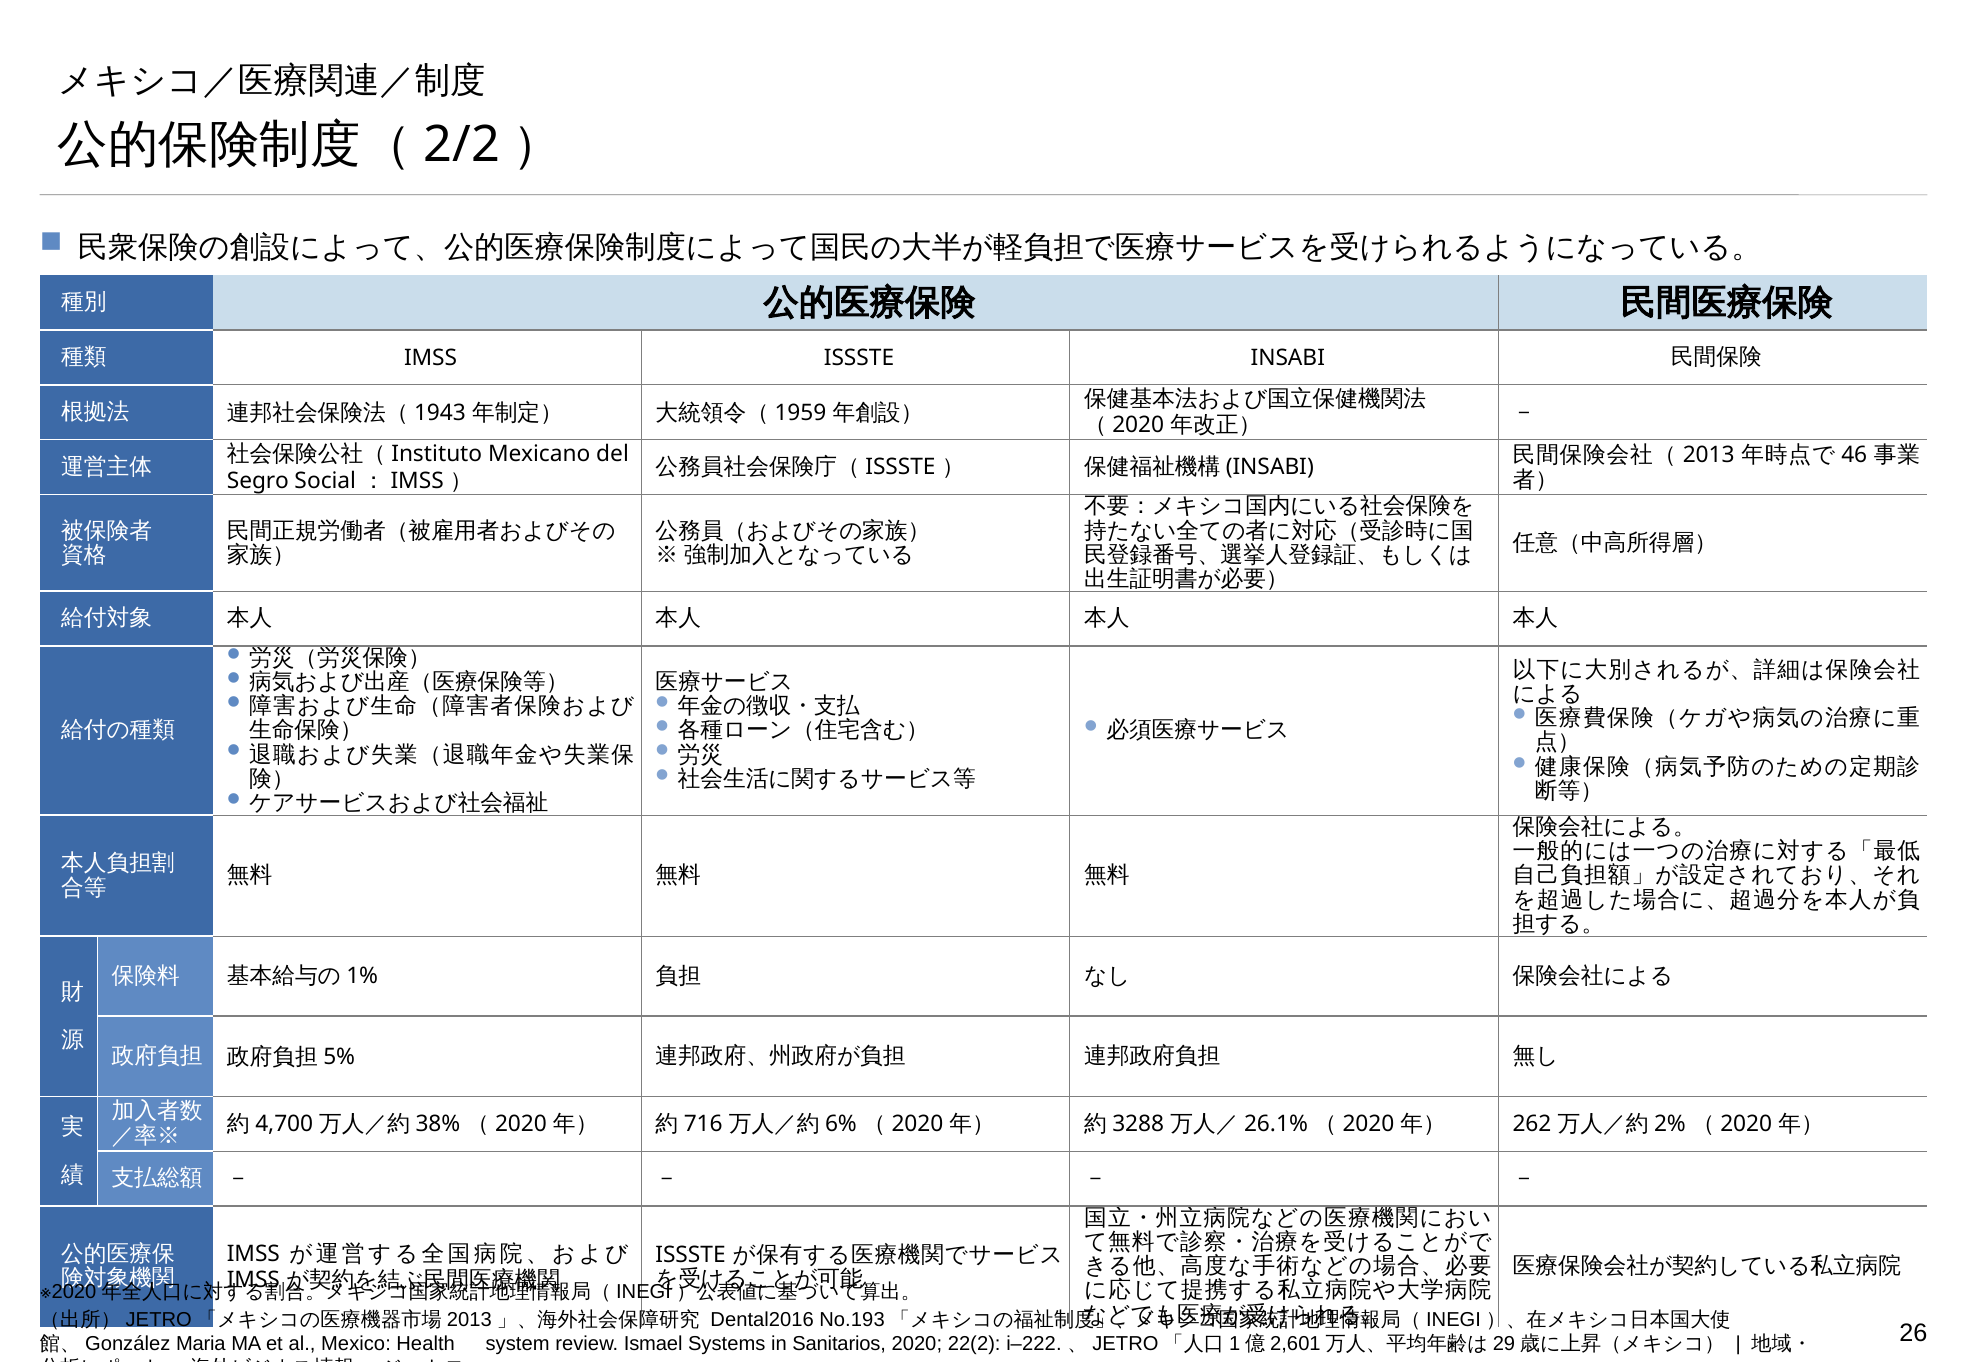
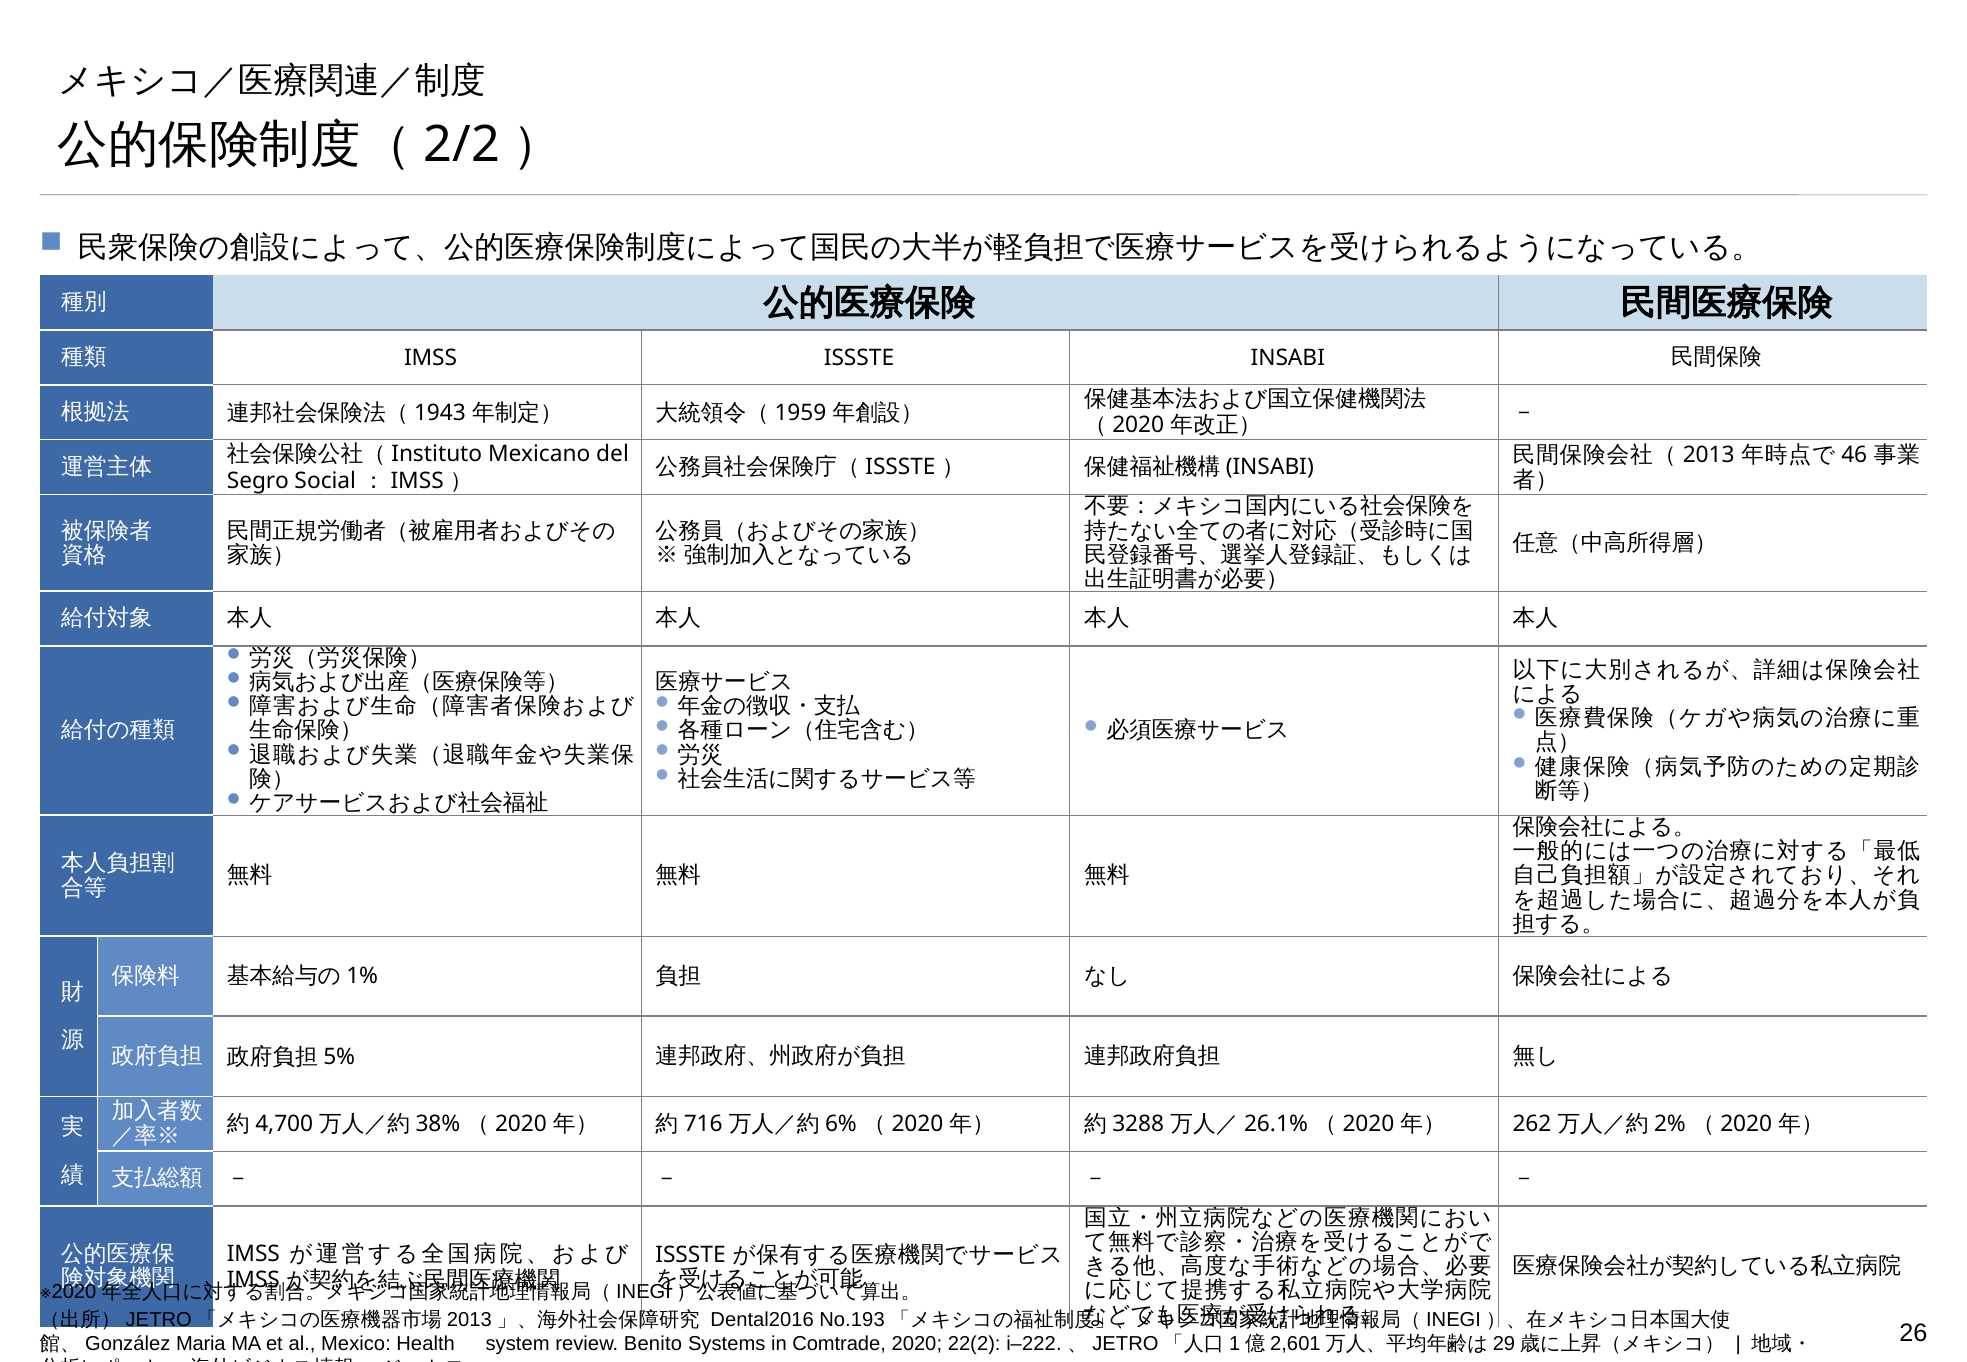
Ismael: Ismael -> Benito
Sanitarios: Sanitarios -> Comtrade
